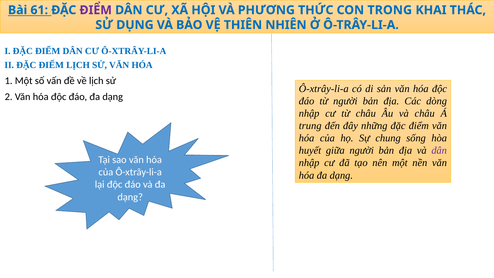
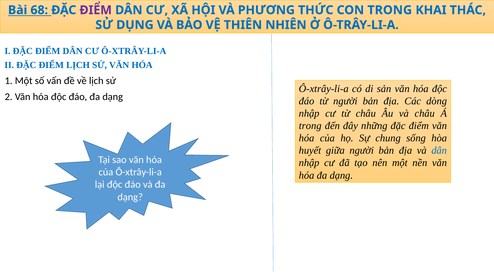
61: 61 -> 68
trung at (310, 126): trung -> trong
dân at (439, 151) colour: purple -> blue
